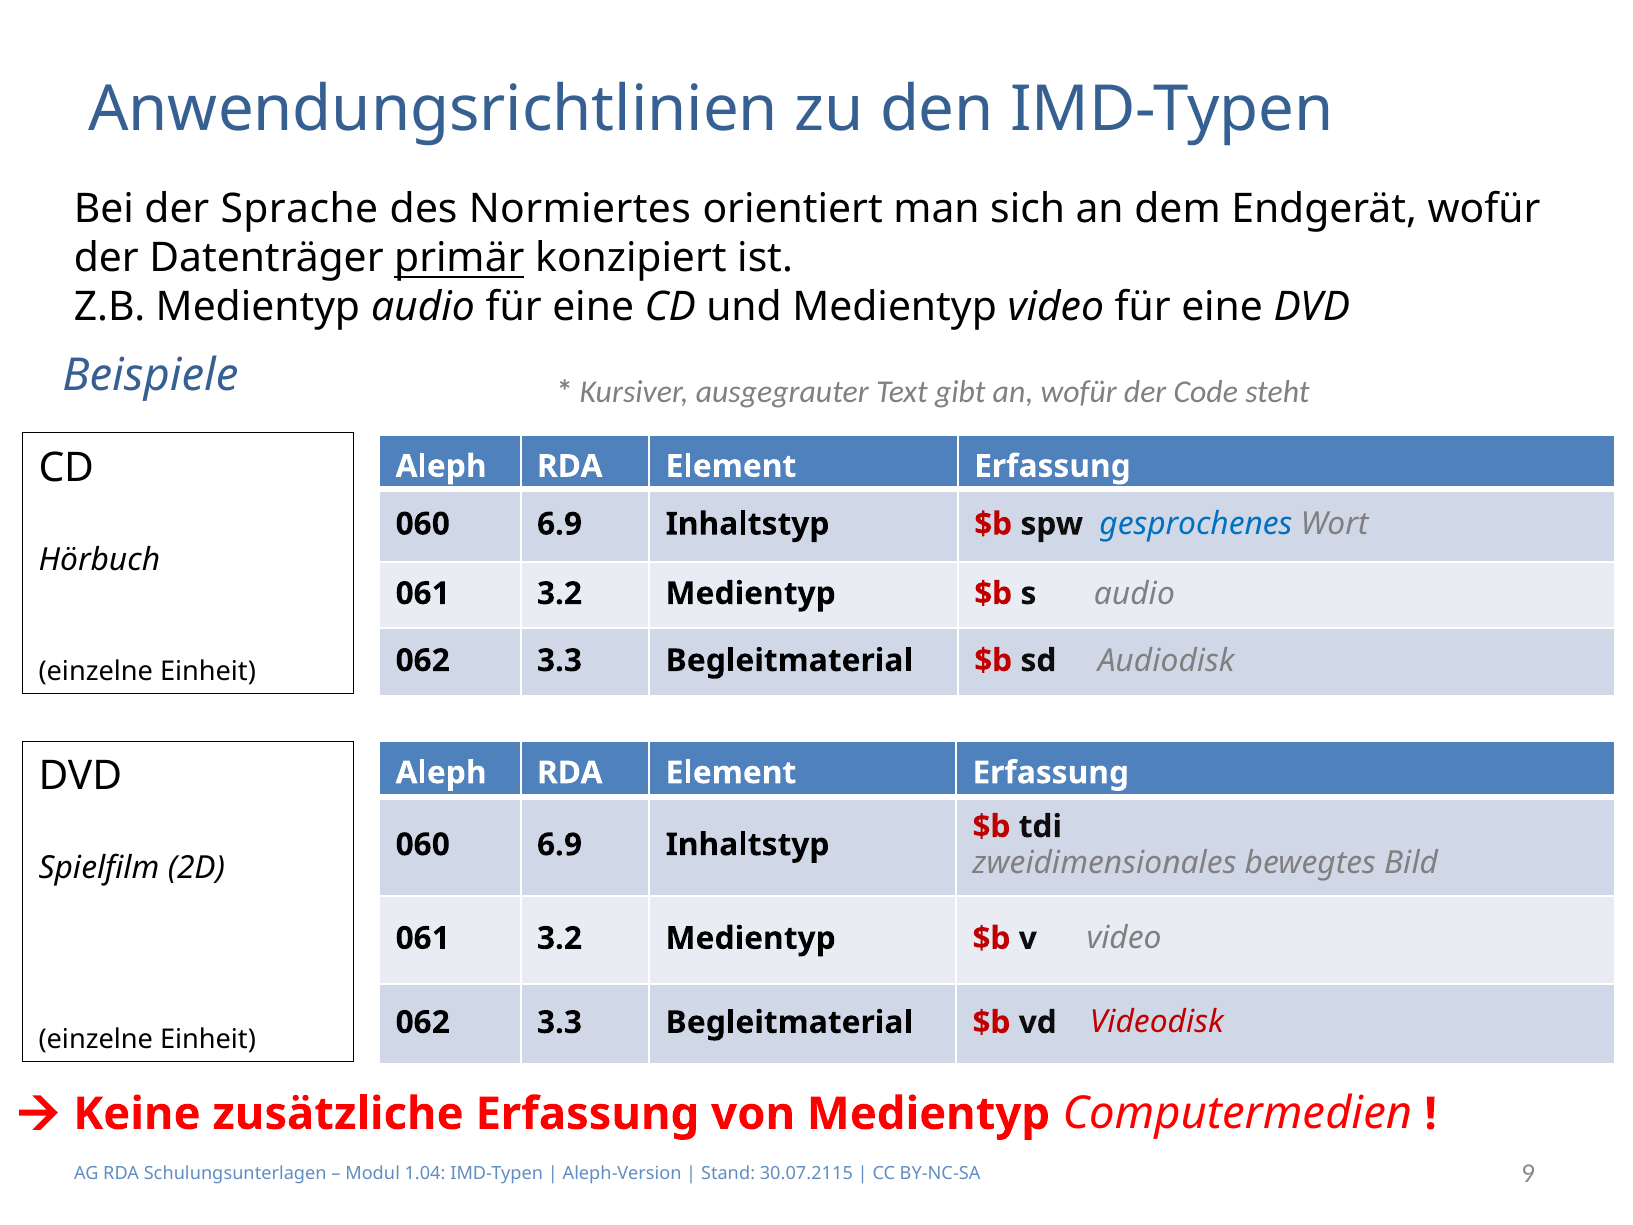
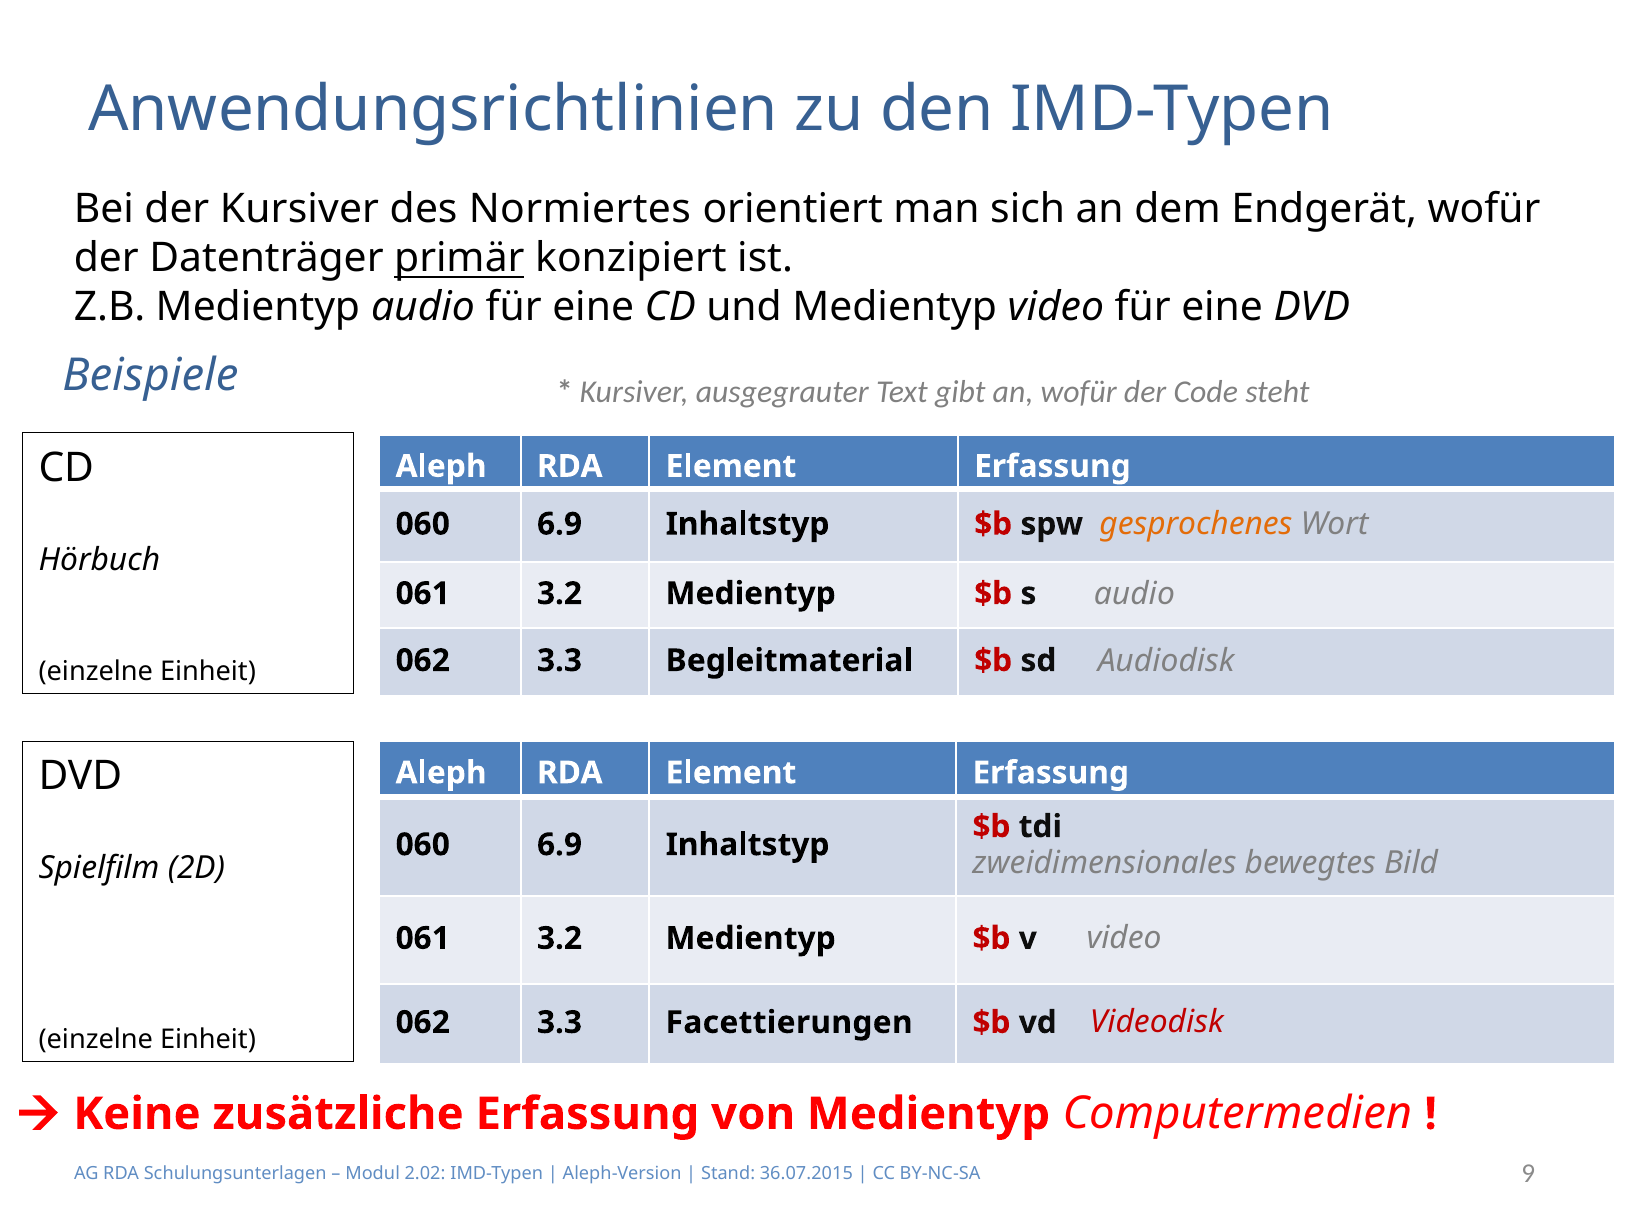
der Sprache: Sprache -> Kursiver
gesprochenes colour: blue -> orange
Begleitmaterial at (789, 1022): Begleitmaterial -> Facettierungen
1.04: 1.04 -> 2.02
30.07.2115: 30.07.2115 -> 36.07.2015
